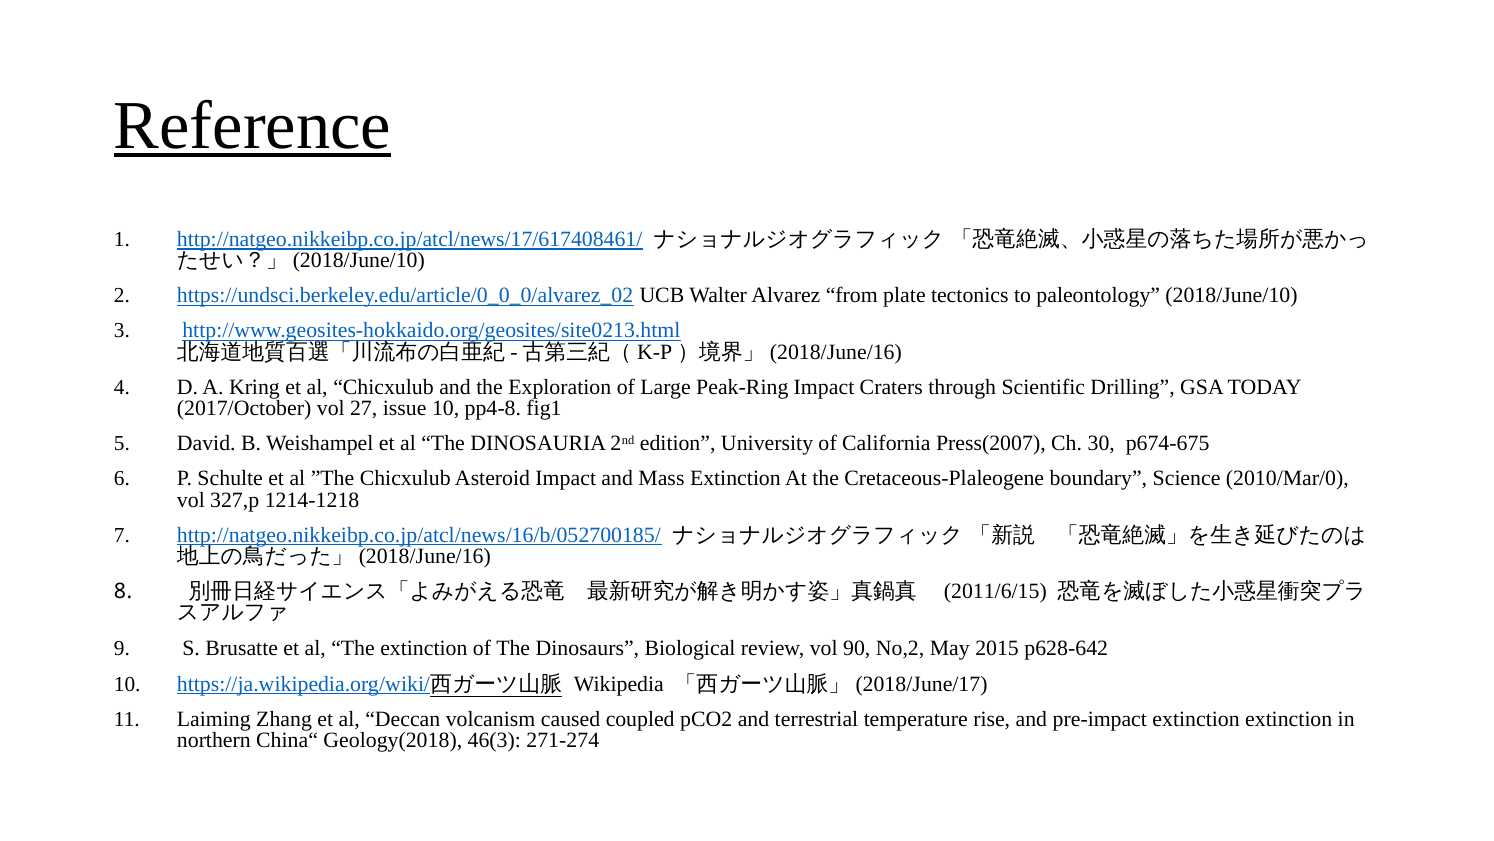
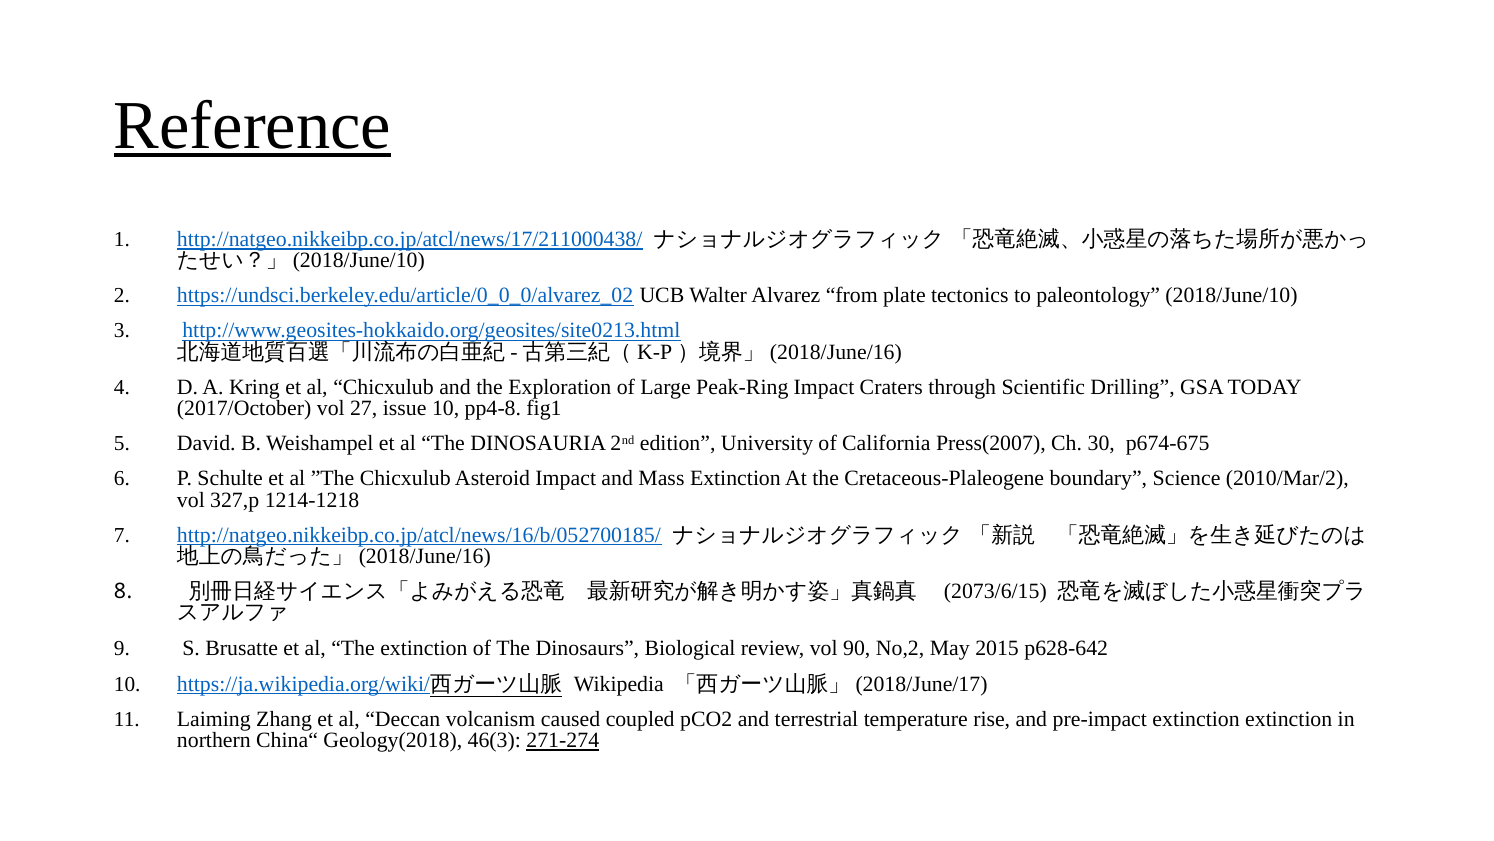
http://natgeo.nikkeibp.co.jp/atcl/news/17/617408461/: http://natgeo.nikkeibp.co.jp/atcl/news/17/617408461/ -> http://natgeo.nikkeibp.co.jp/atcl/news/17/211000438/
2010/Mar/0: 2010/Mar/0 -> 2010/Mar/2
2011/6/15: 2011/6/15 -> 2073/6/15
271-274 underline: none -> present
